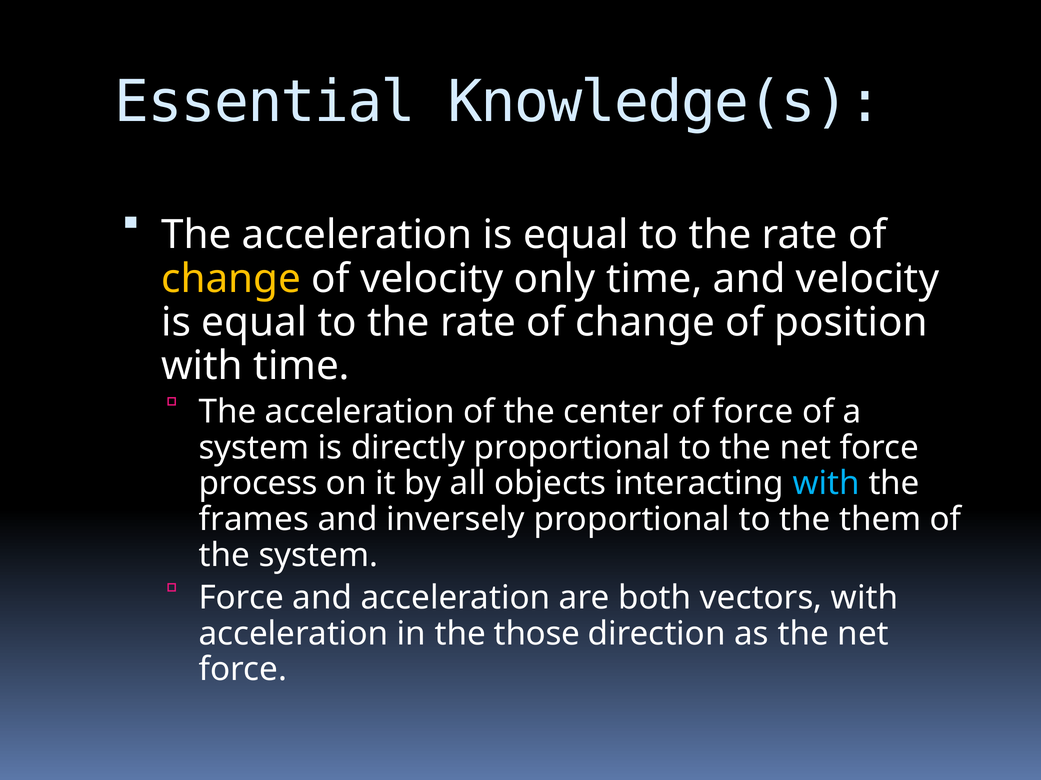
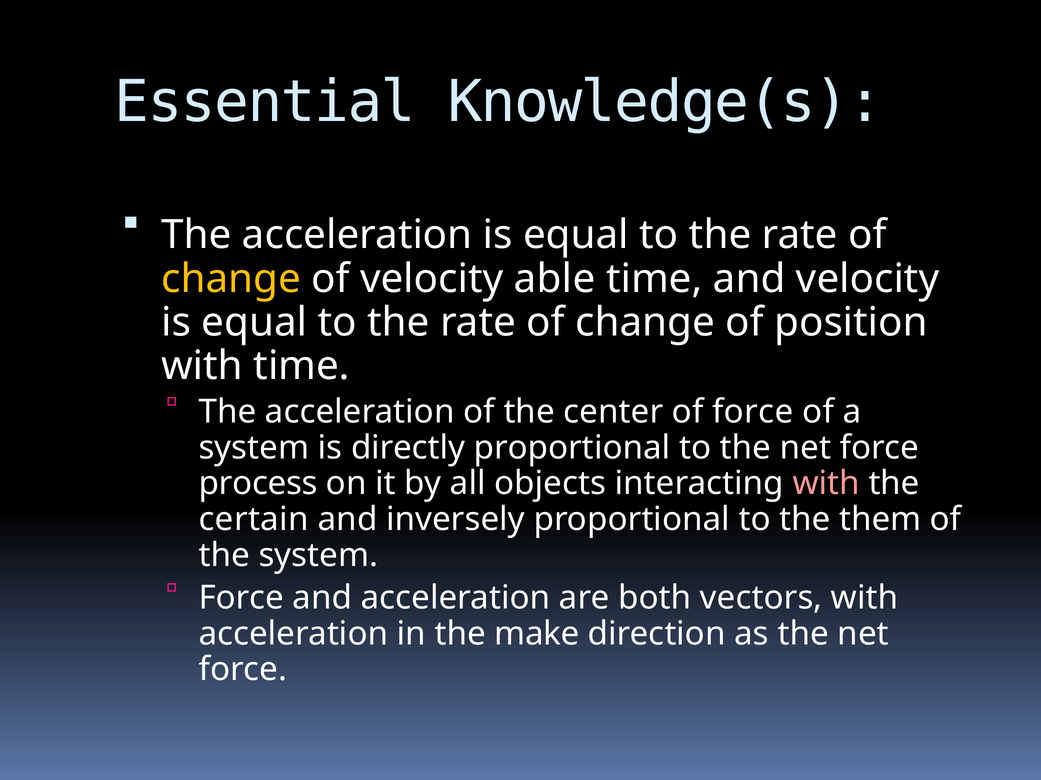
only: only -> able
with at (826, 484) colour: light blue -> pink
frames: frames -> certain
those: those -> make
